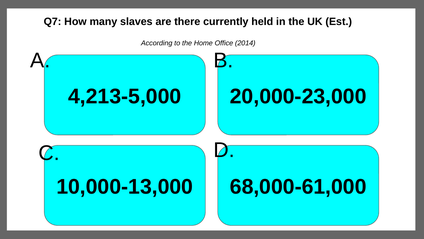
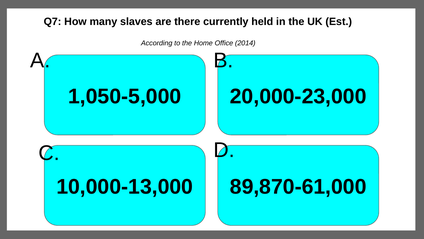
4,213-5,000: 4,213-5,000 -> 1,050-5,000
68,000-61,000: 68,000-61,000 -> 89,870-61,000
